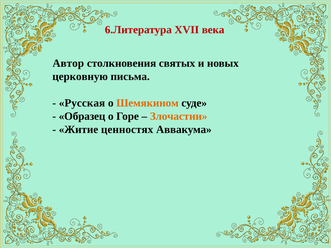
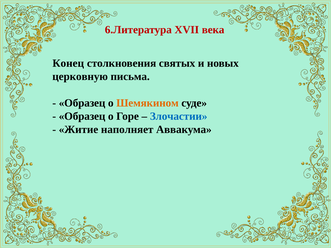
Автор: Автор -> Конец
Русская at (82, 103): Русская -> Образец
Злочастии colour: orange -> blue
ценностях: ценностях -> наполняет
